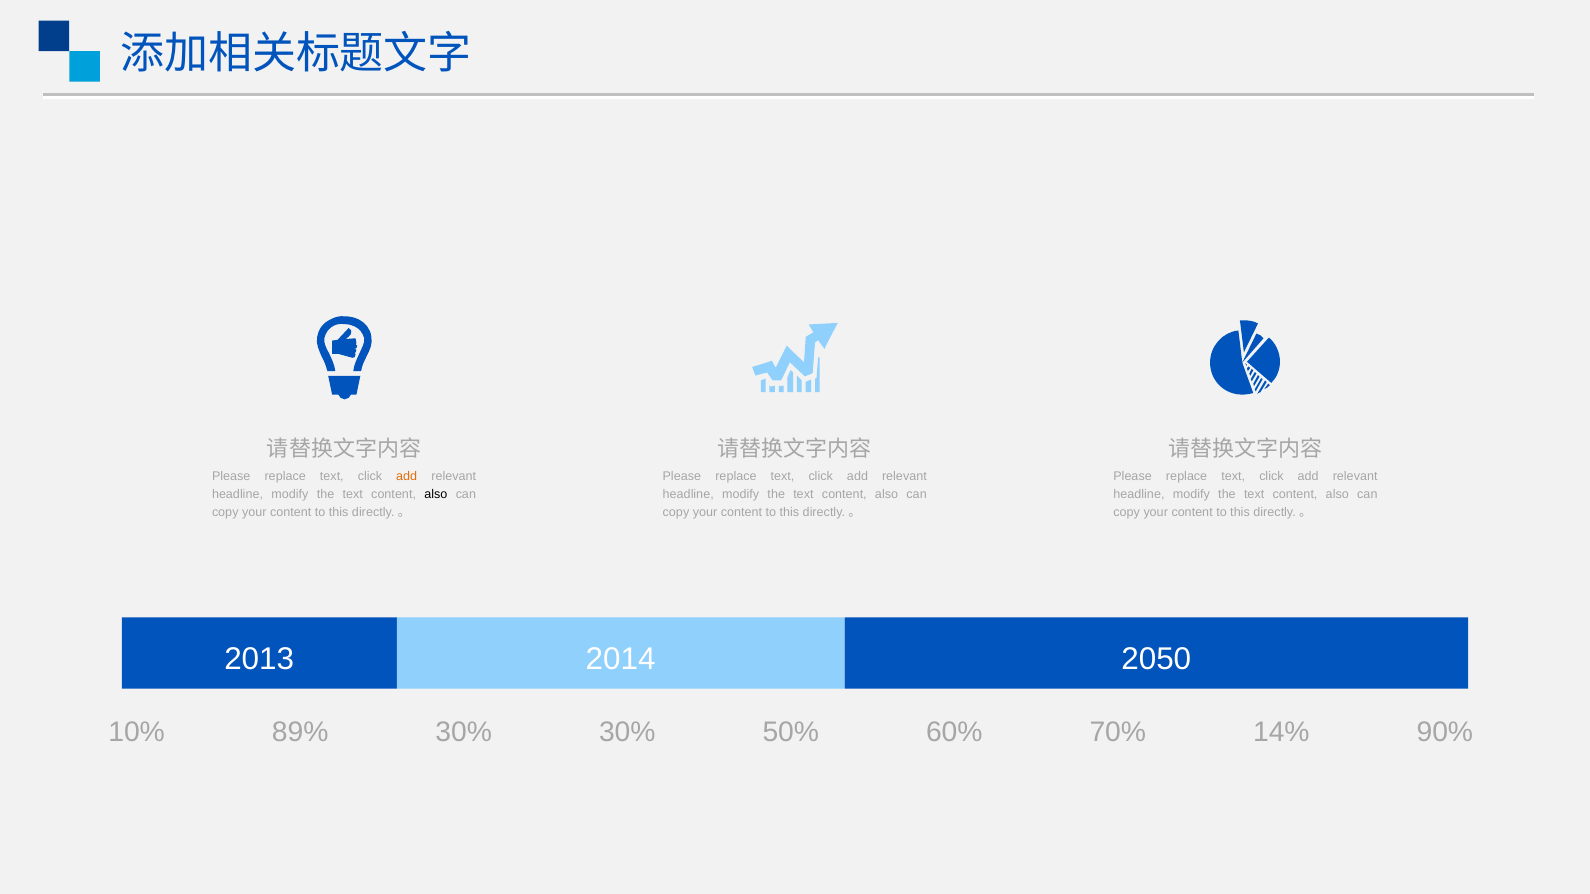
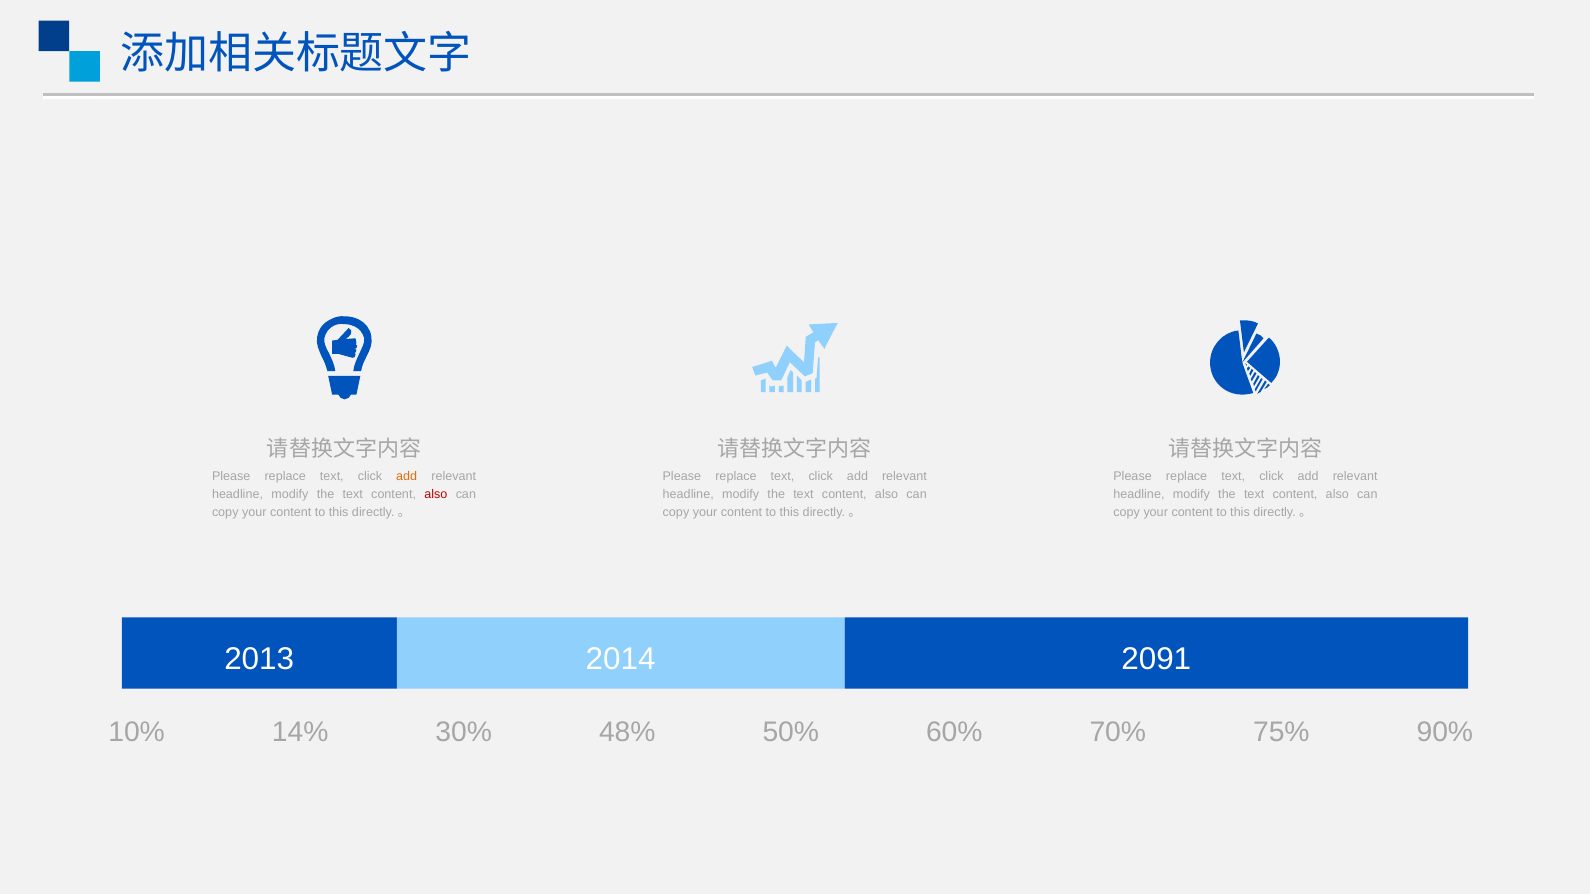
also at (436, 494) colour: black -> red
2050: 2050 -> 2091
89%: 89% -> 14%
30% 30%: 30% -> 48%
14%: 14% -> 75%
